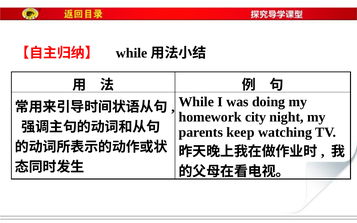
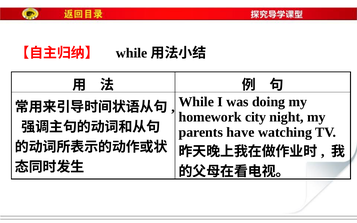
keep: keep -> have
